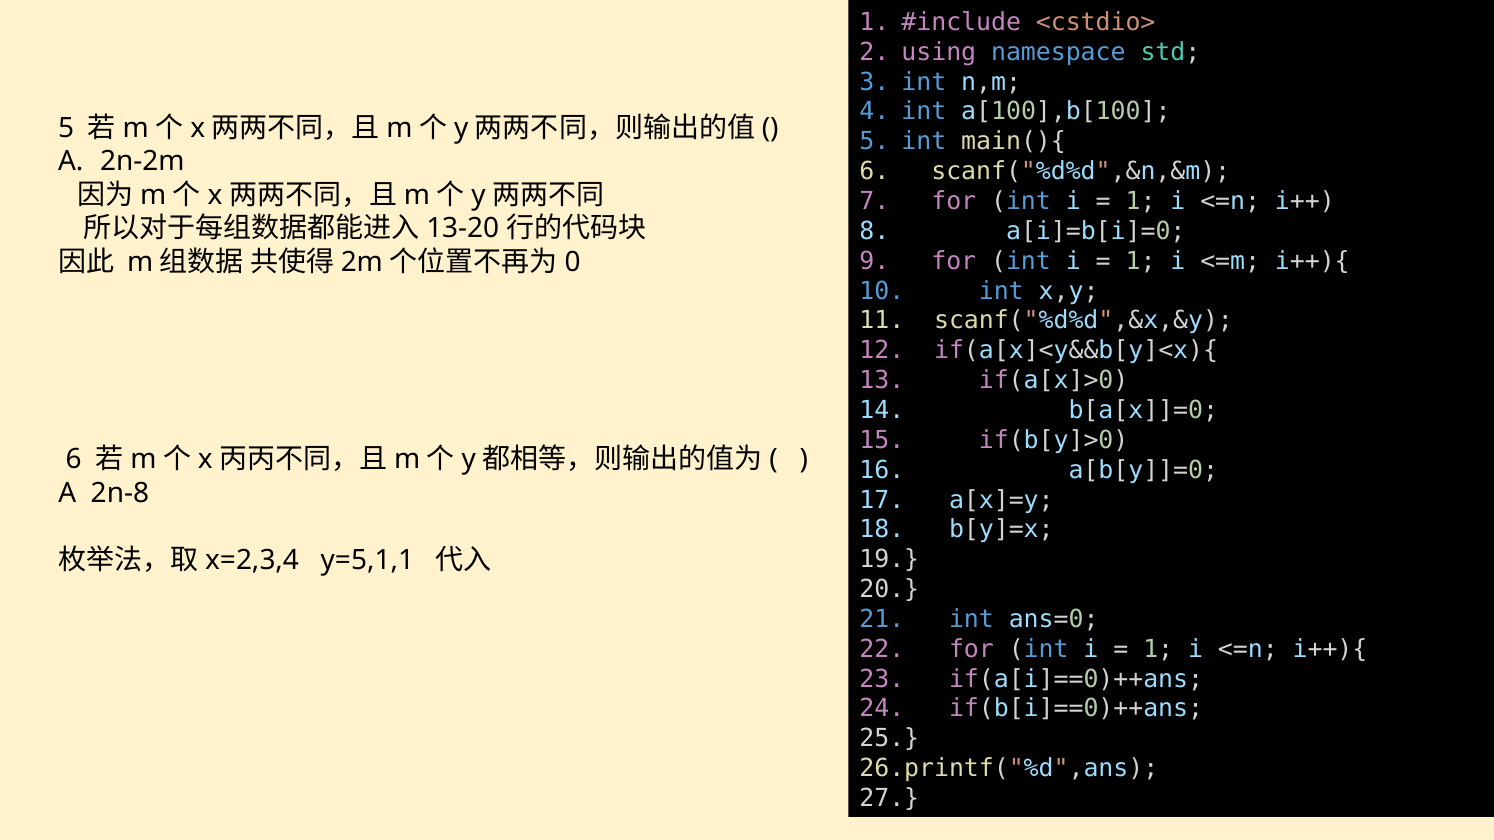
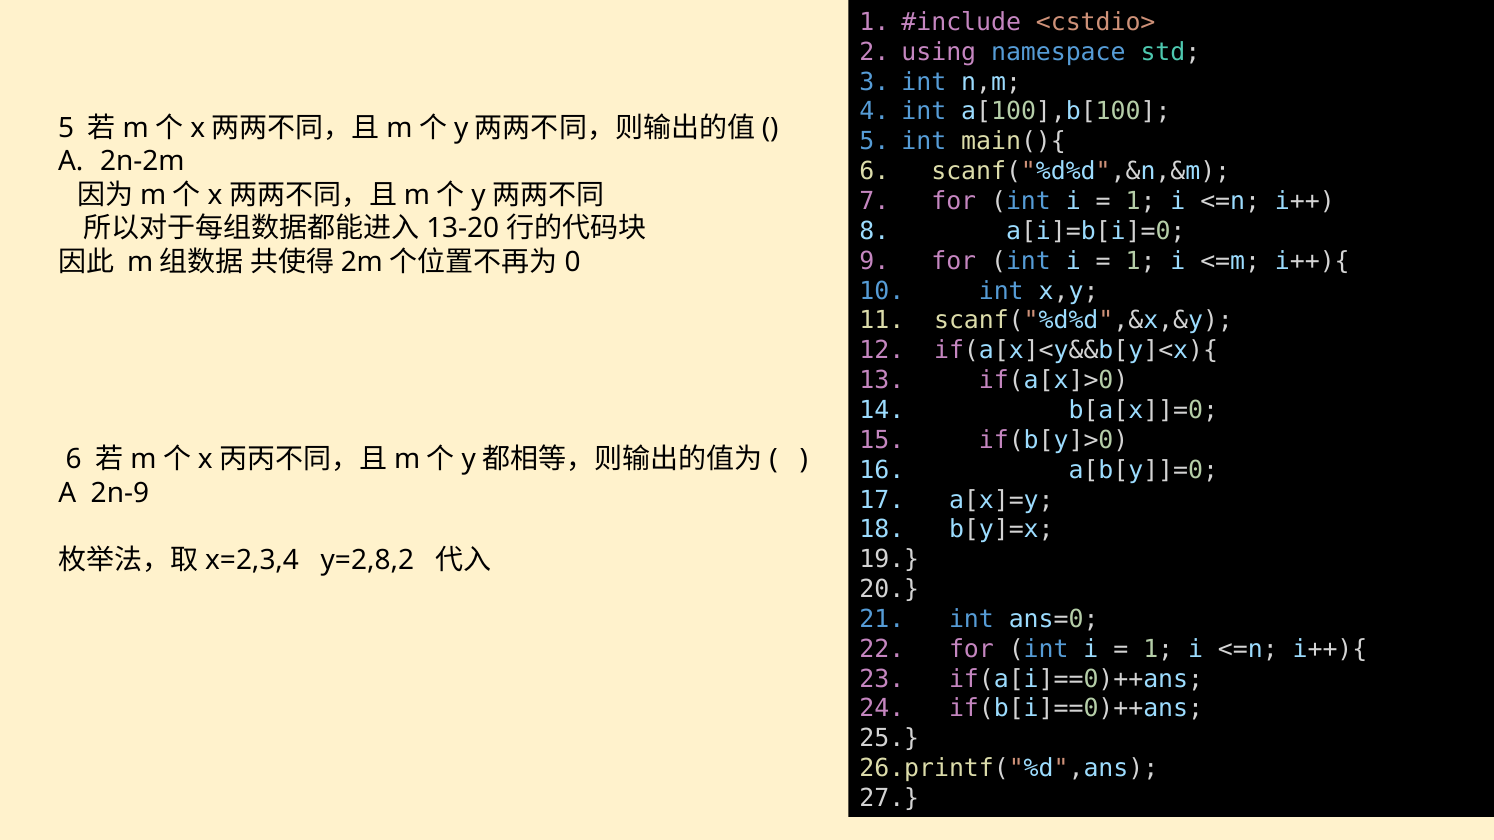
2n-8: 2n-8 -> 2n-9
y=5,1,1: y=5,1,1 -> y=2,8,2
